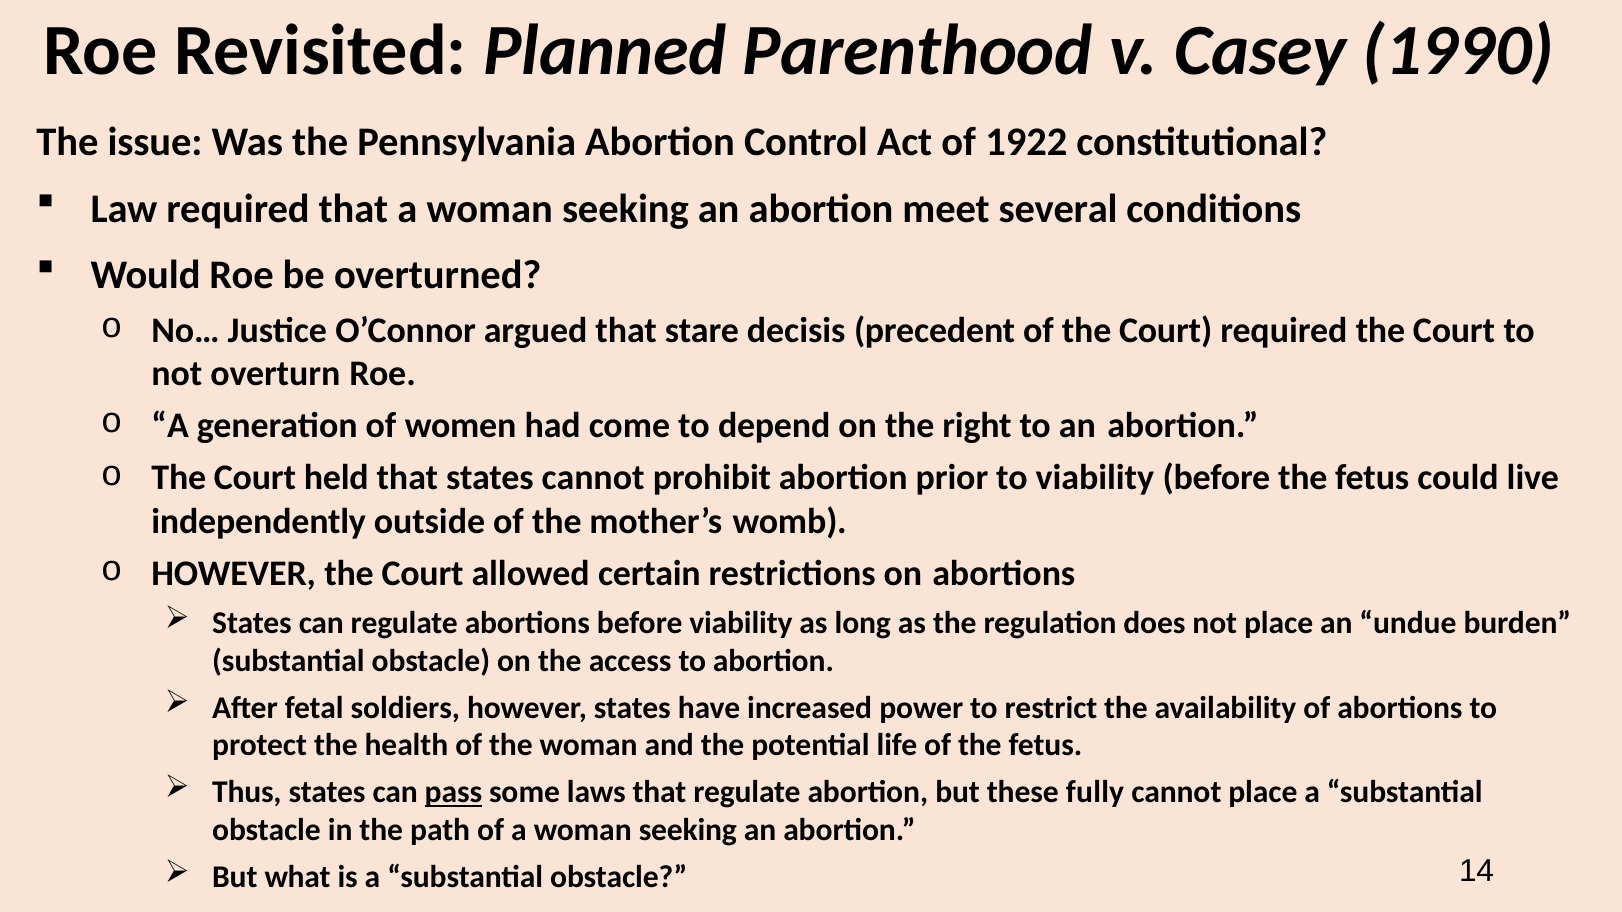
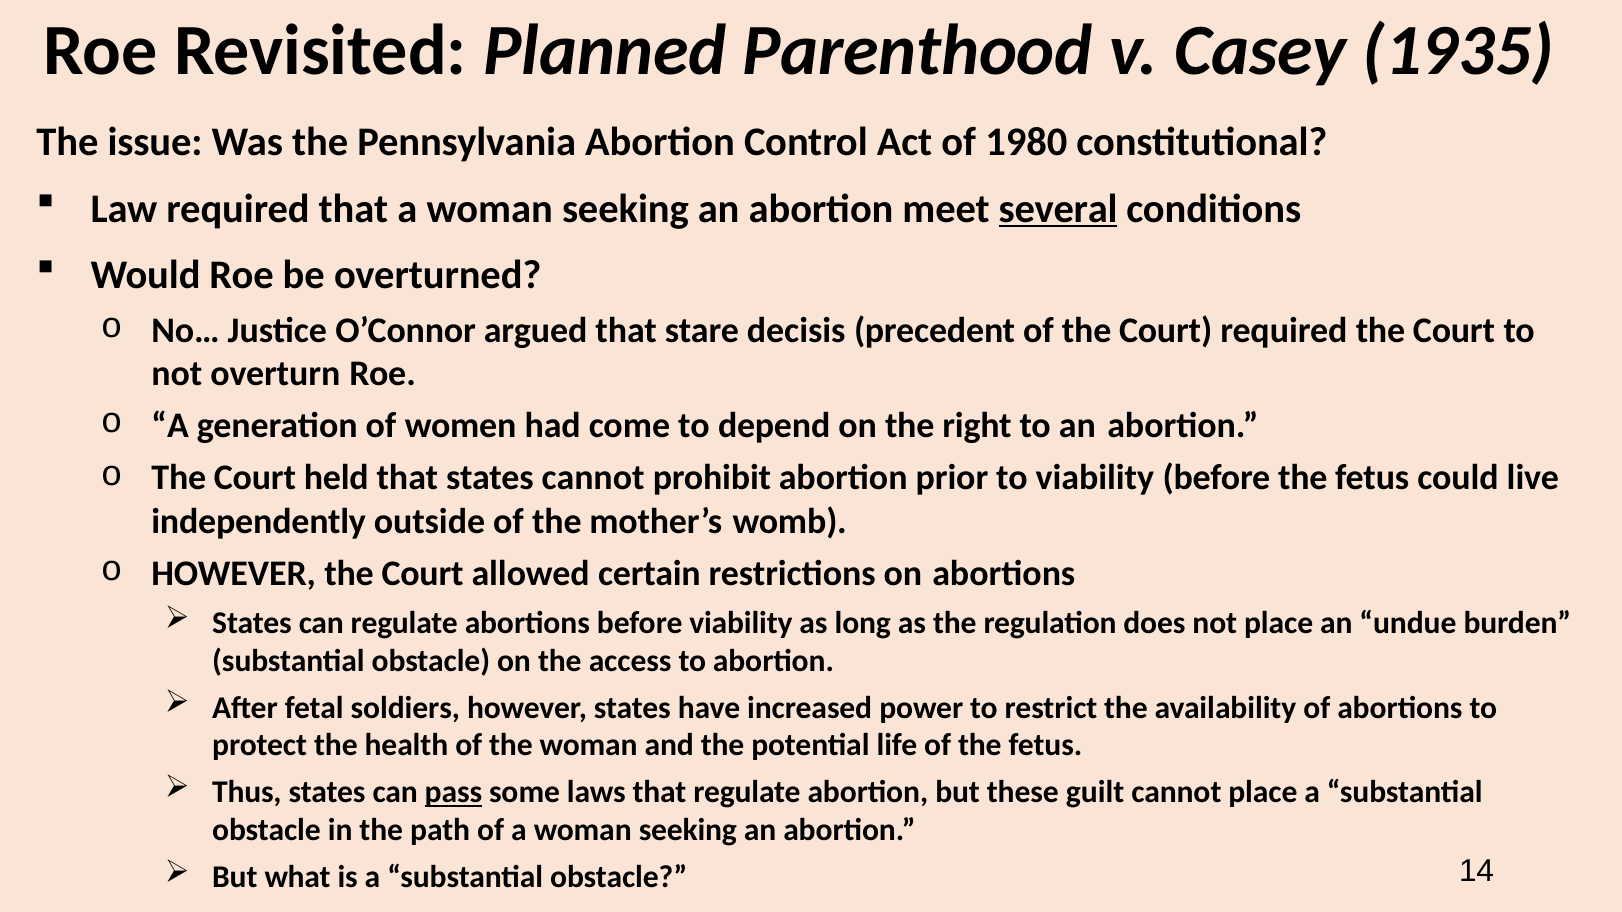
1990: 1990 -> 1935
1922: 1922 -> 1980
several underline: none -> present
fully: fully -> guilt
